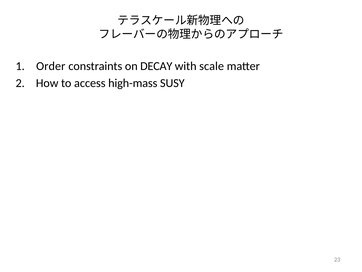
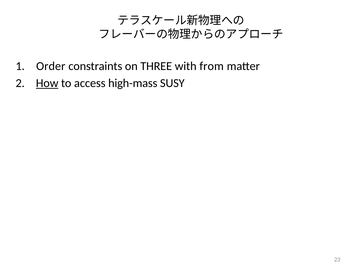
DECAY: DECAY -> THREE
scale: scale -> from
How underline: none -> present
